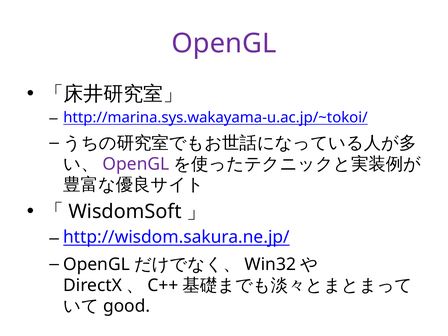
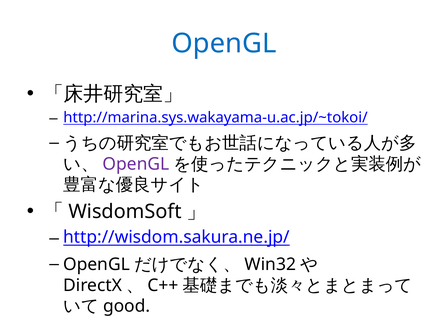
OpenGL at (224, 43) colour: purple -> blue
